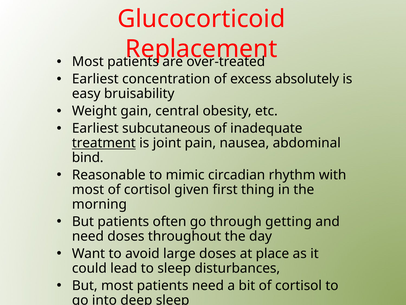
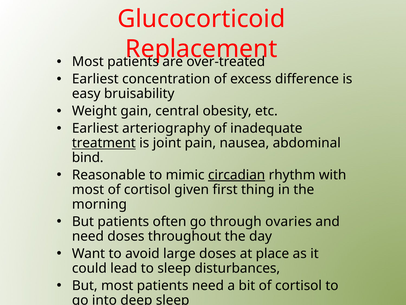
absolutely: absolutely -> difference
subcutaneous: subcutaneous -> arteriography
circadian underline: none -> present
getting: getting -> ovaries
